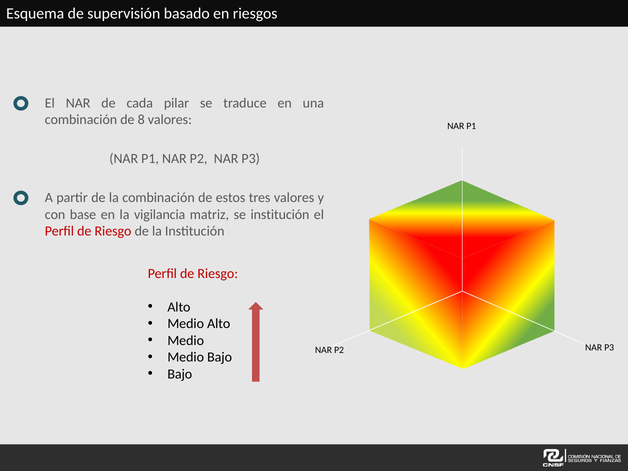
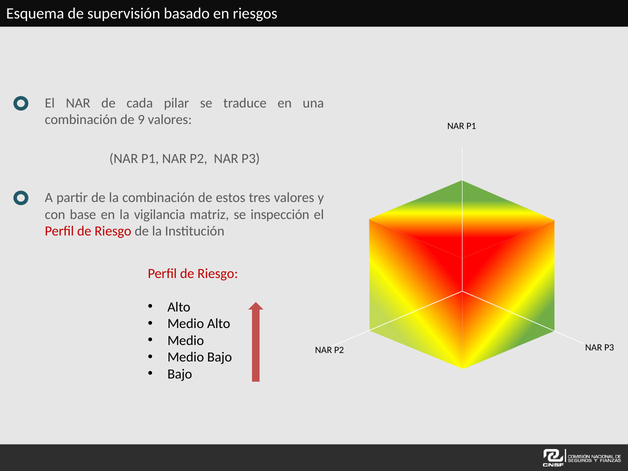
8: 8 -> 9
se institución: institución -> inspección
